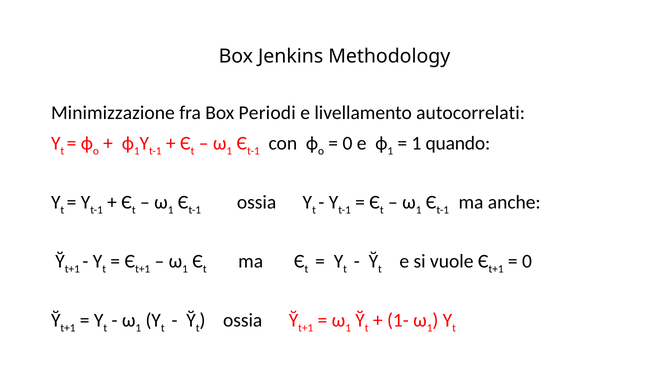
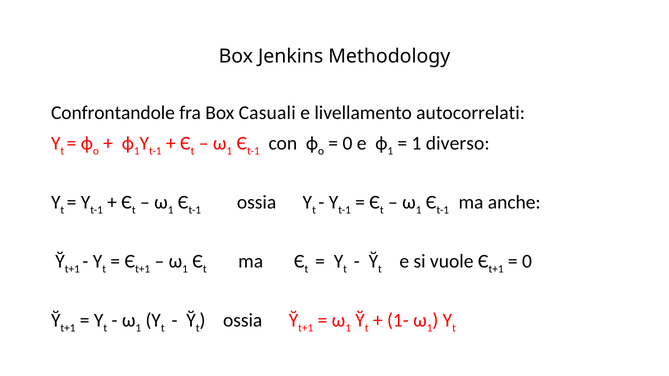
Minimizzazione: Minimizzazione -> Confrontandole
Periodi: Periodi -> Casuali
quando: quando -> diverso
